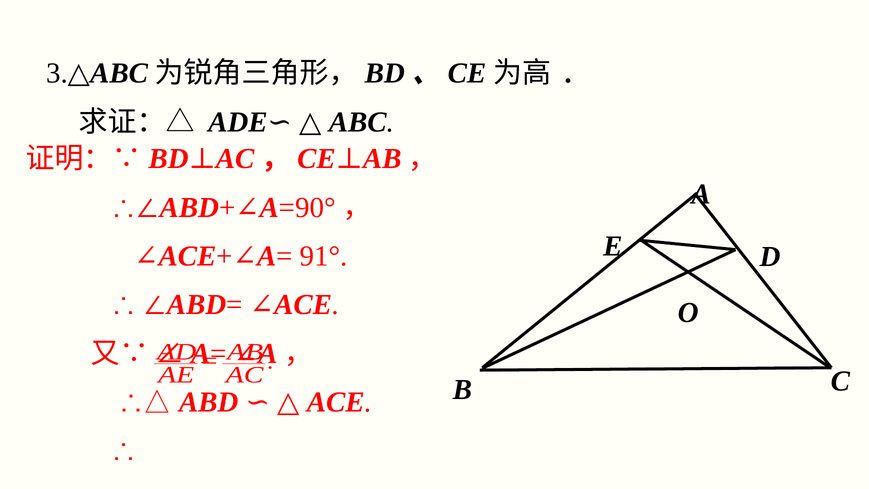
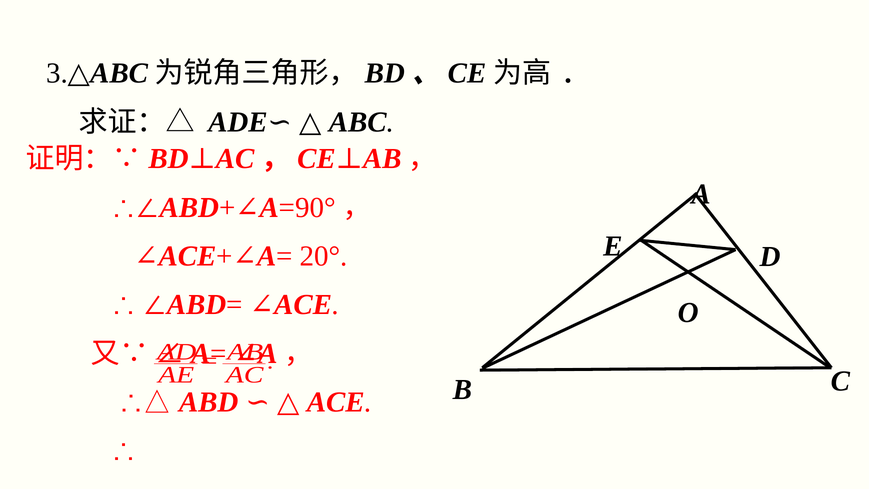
91°: 91° -> 20°
